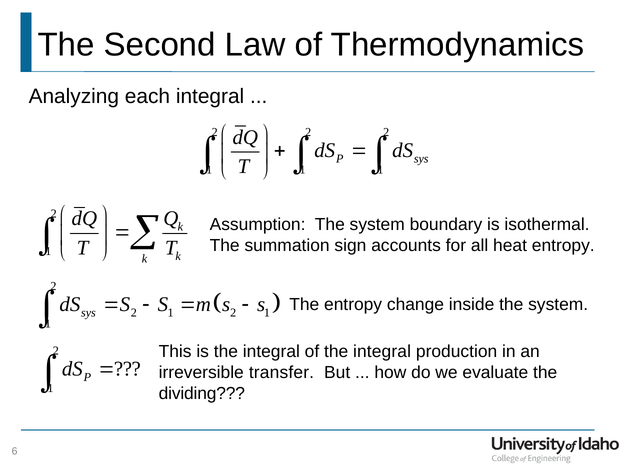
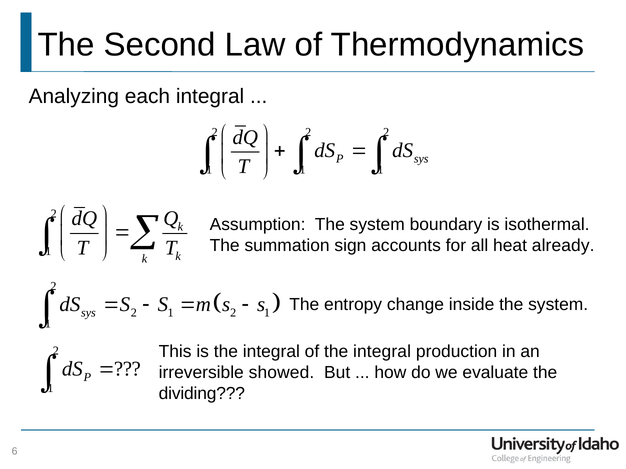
heat entropy: entropy -> already
transfer: transfer -> showed
